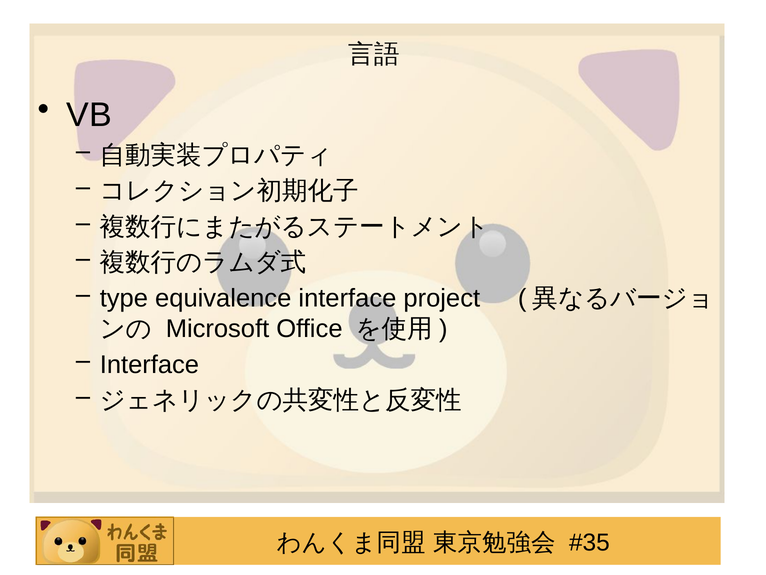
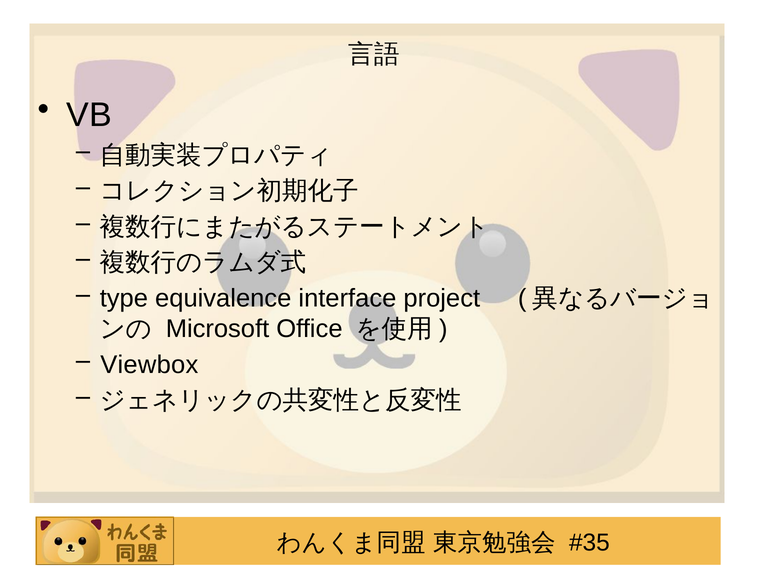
Interface at (149, 364): Interface -> Viewbox
